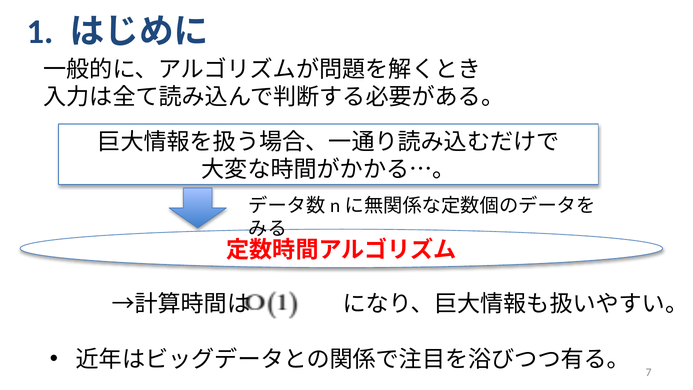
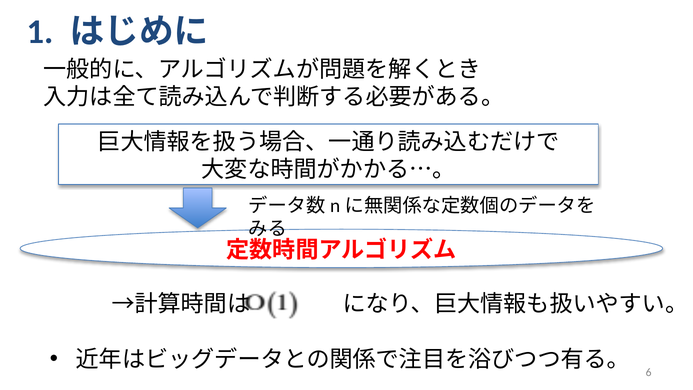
7: 7 -> 6
